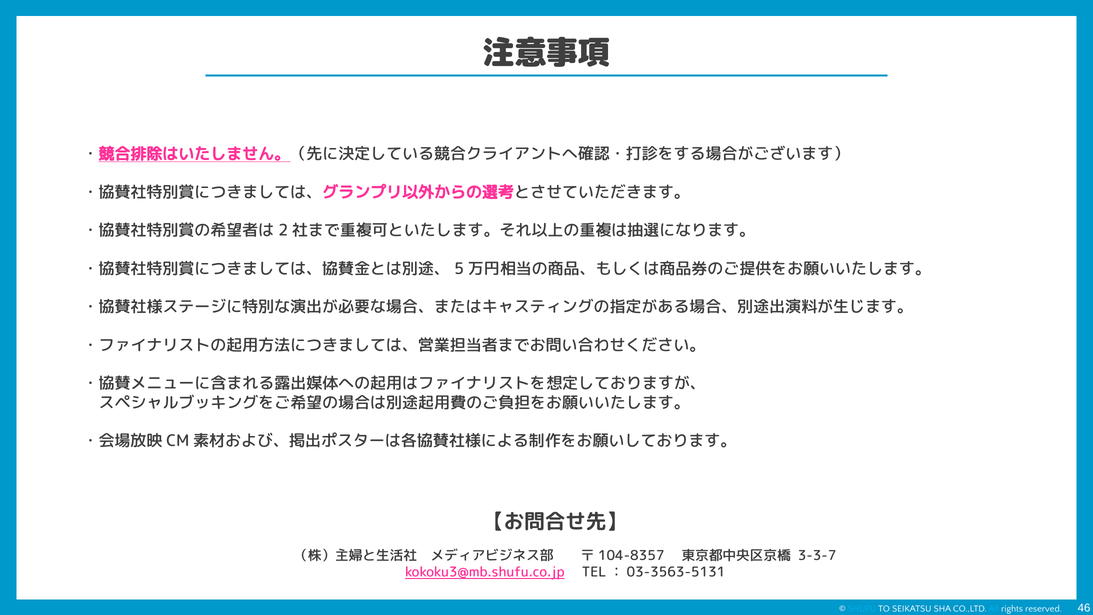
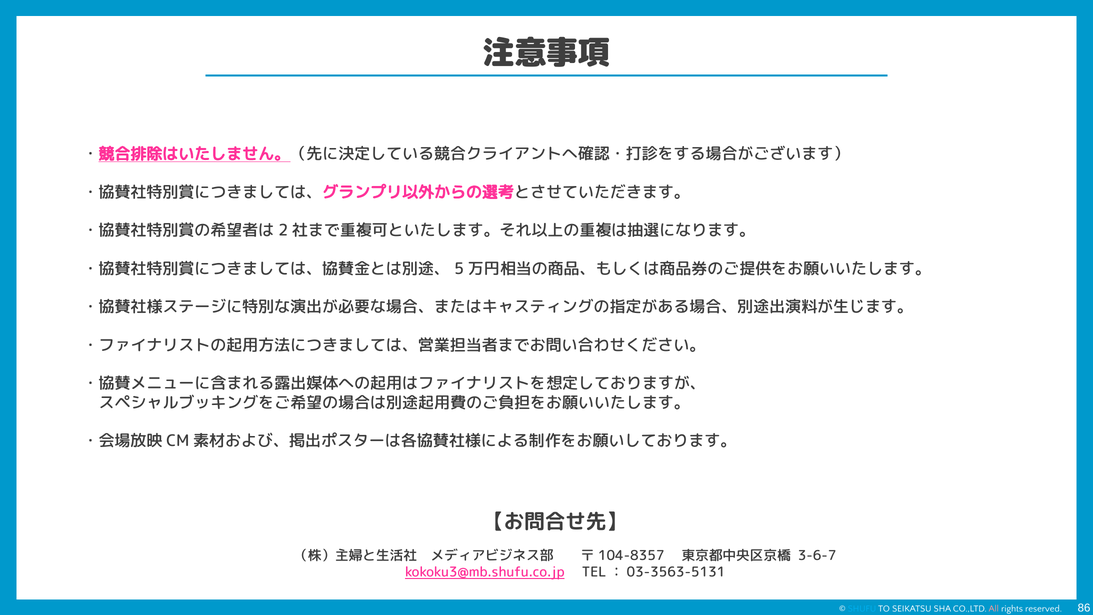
3-3-7: 3-3-7 -> 3-6-7
46: 46 -> 86
All at (994, 609) colour: light blue -> pink
